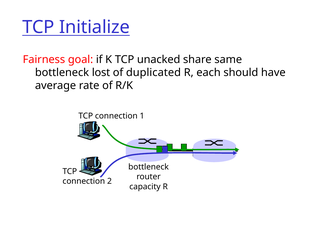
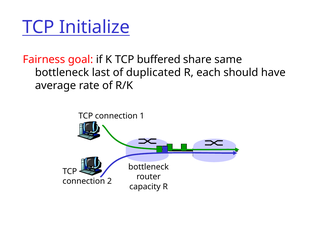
unacked: unacked -> buffered
lost: lost -> last
